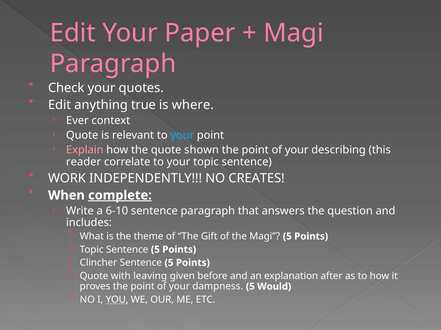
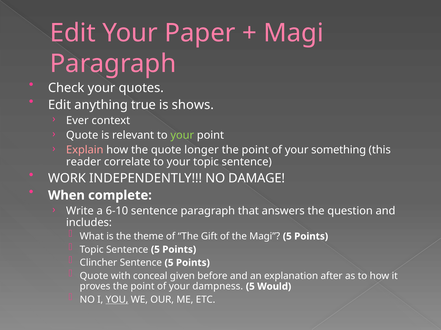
where: where -> shows
your at (182, 135) colour: light blue -> light green
shown: shown -> longer
describing: describing -> something
CREATES: CREATES -> DAMAGE
complete underline: present -> none
leaving: leaving -> conceal
